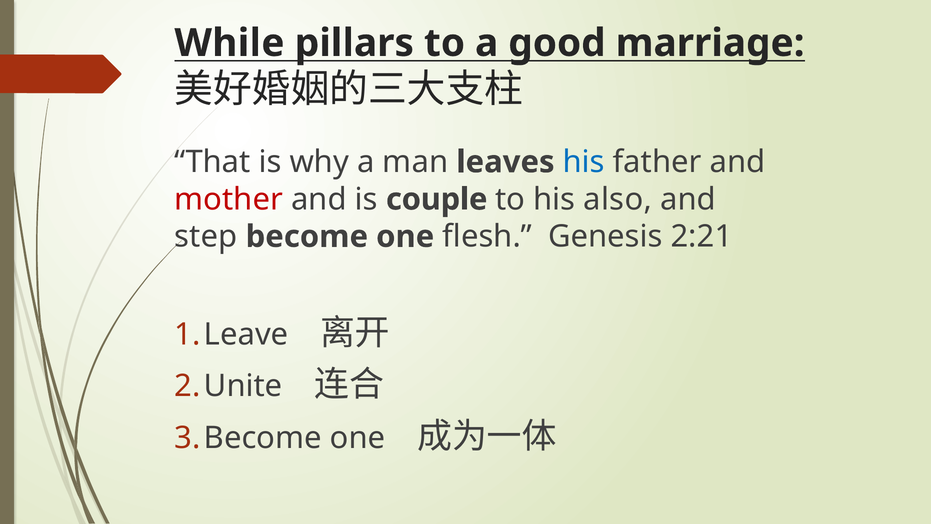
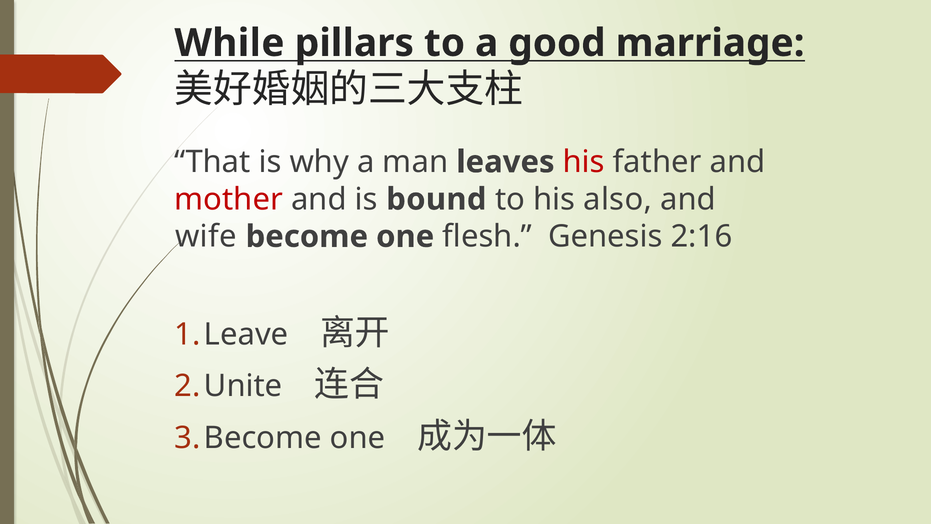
his at (584, 162) colour: blue -> red
couple: couple -> bound
step: step -> wife
2:21: 2:21 -> 2:16
